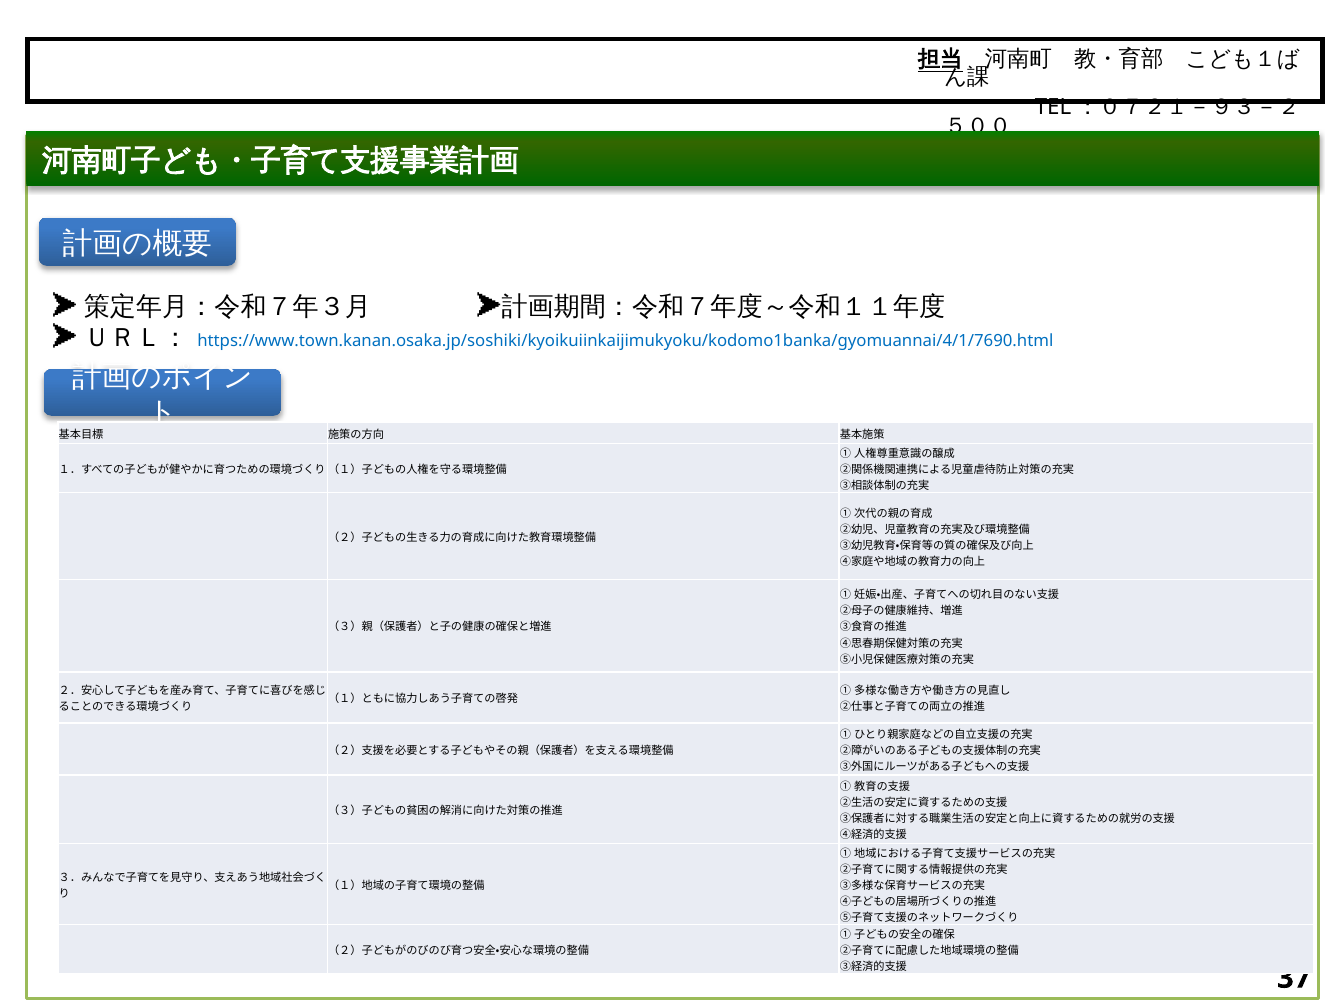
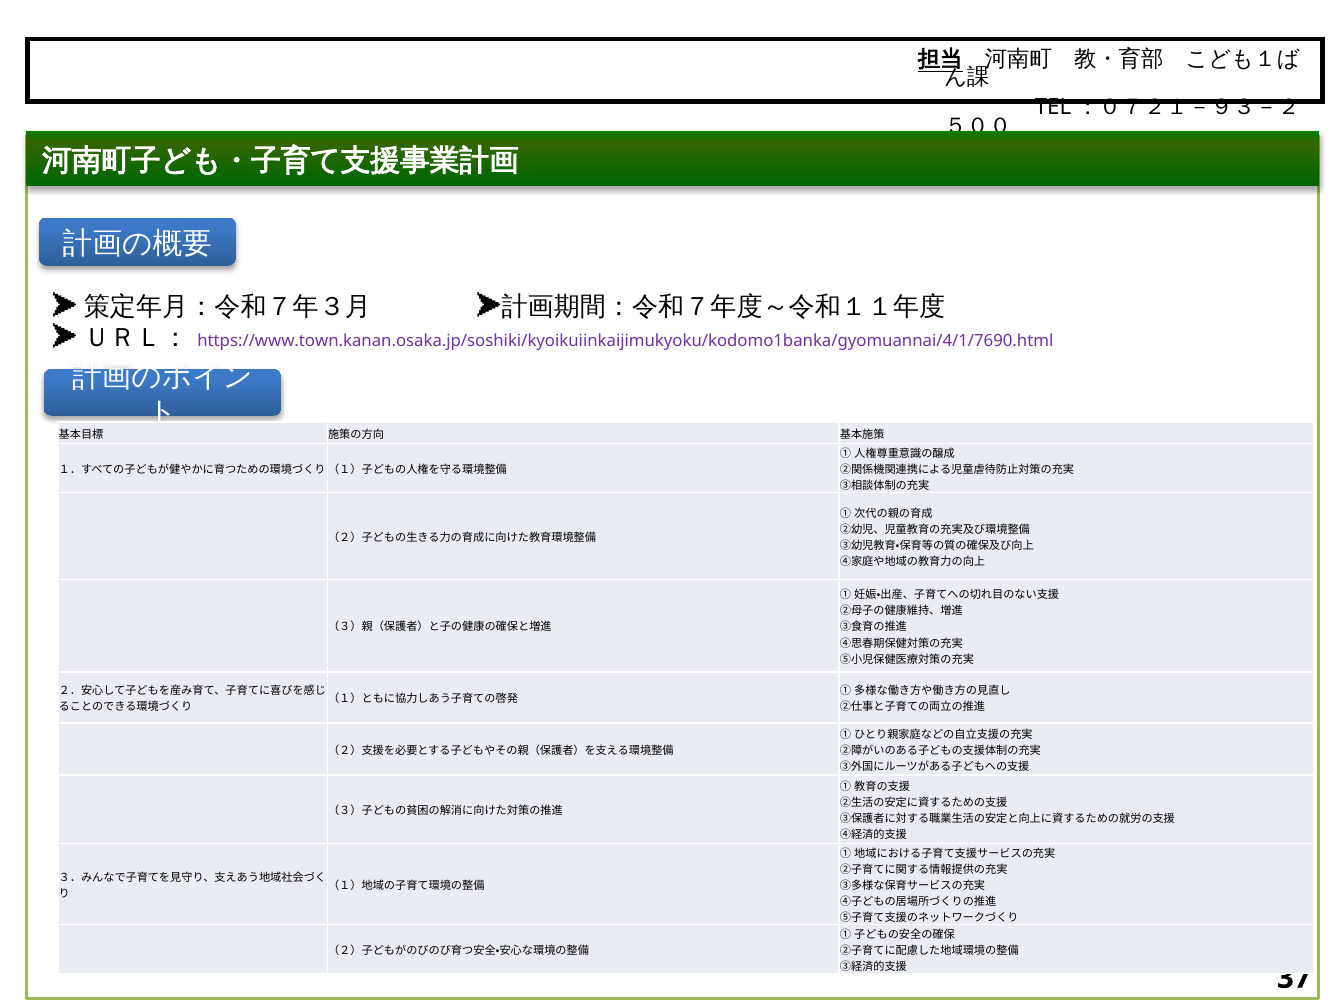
https://www.town.kanan.osaka.jp/soshiki/kyoikuiinkaijimukyoku/kodomo1banka/gyomuannai/4/1/7690.html colour: blue -> purple
